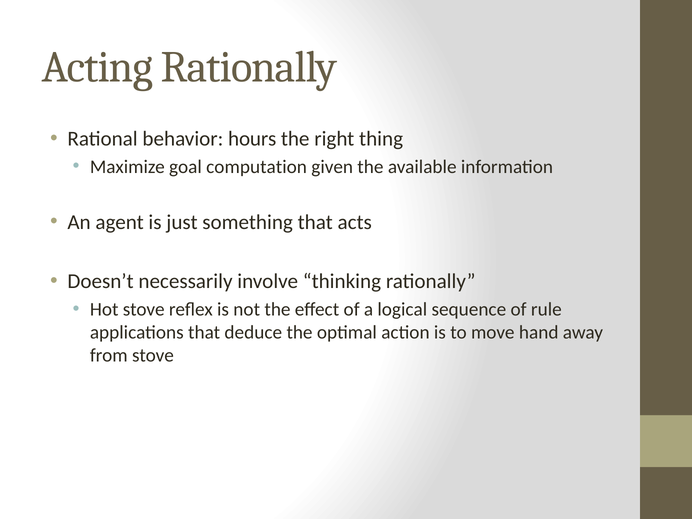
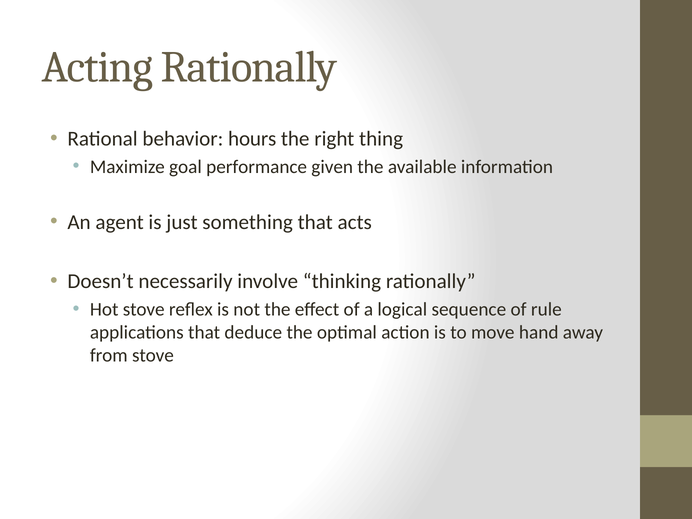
computation: computation -> performance
